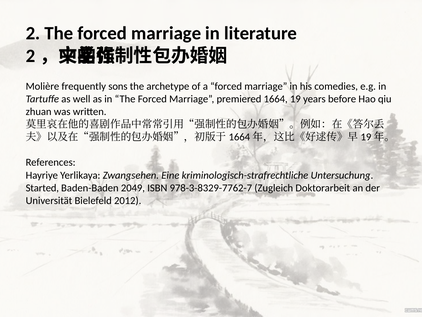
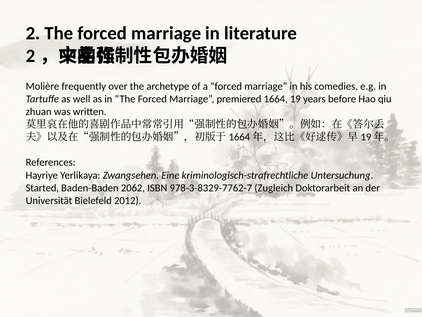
sons: sons -> over
2049: 2049 -> 2062
